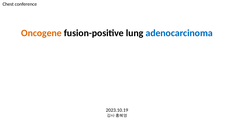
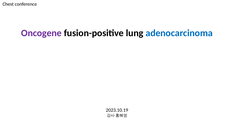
Oncogene colour: orange -> purple
